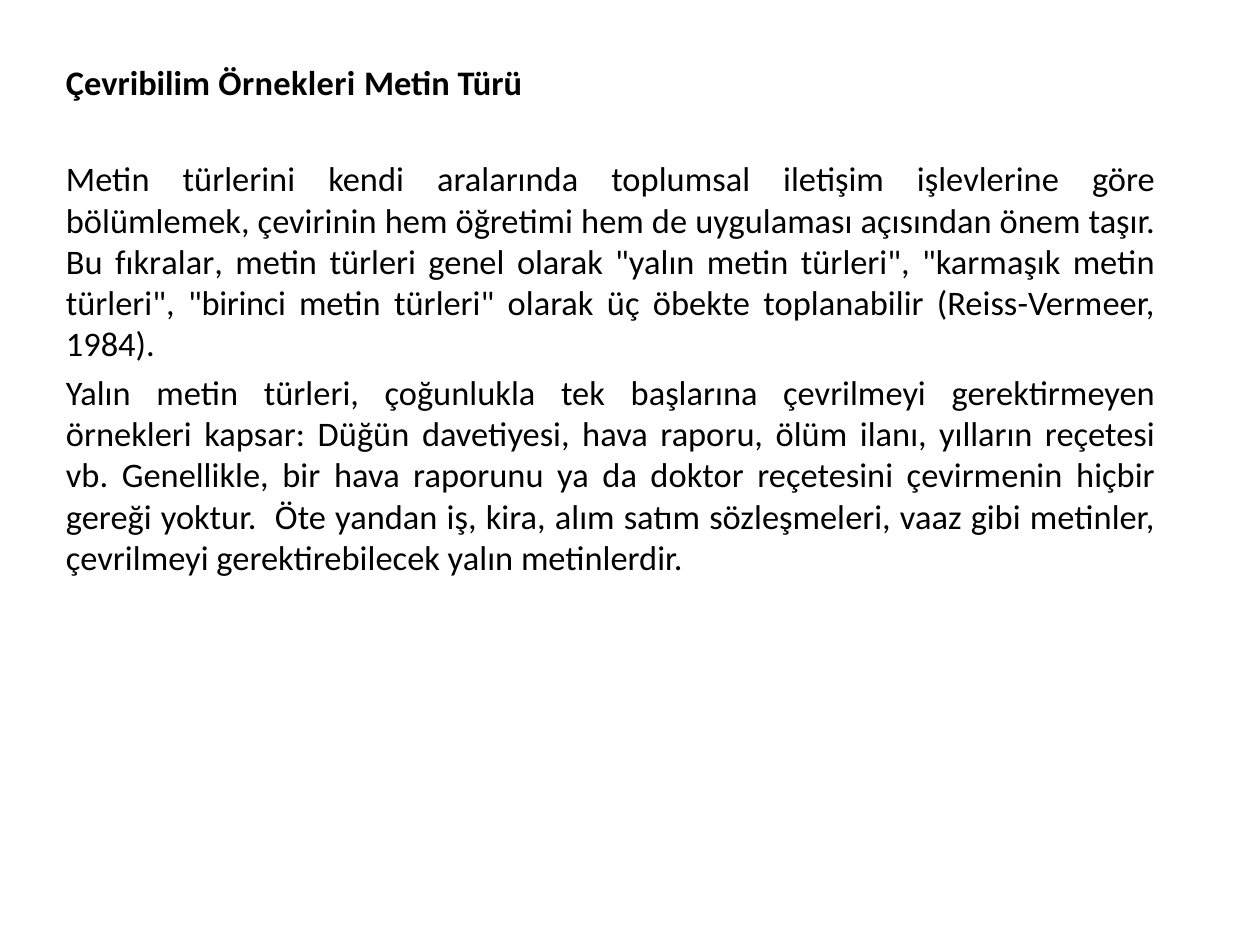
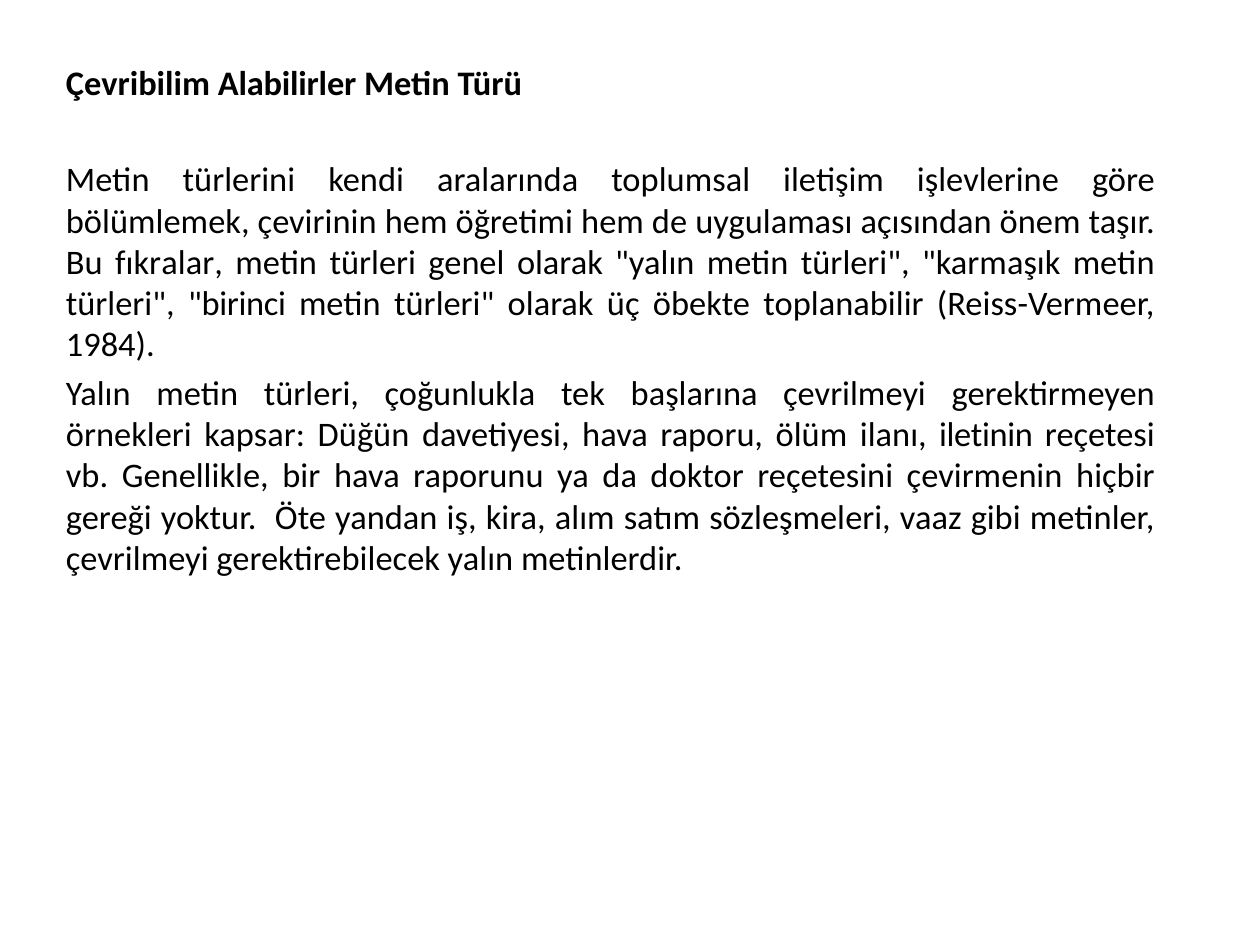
Çevribilim Örnekleri: Örnekleri -> Alabilirler
yılların: yılların -> iletinin
